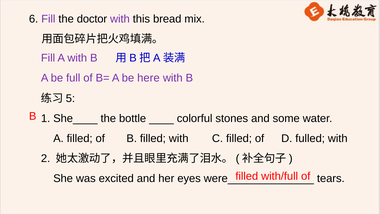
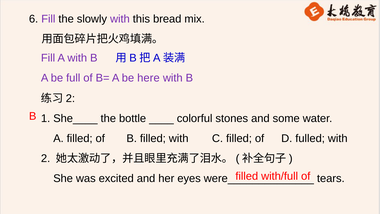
doctor: doctor -> slowly
5 at (70, 98): 5 -> 2
